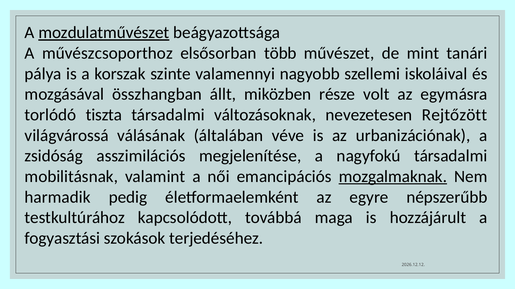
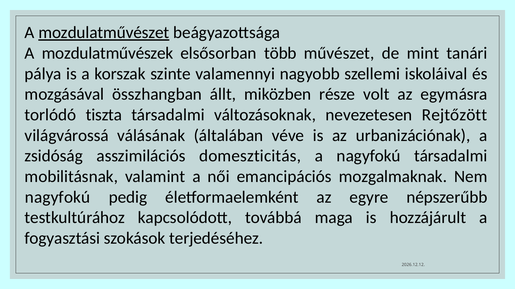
művészcsoporthoz: művészcsoporthoz -> mozdulatművészek
megjelenítése: megjelenítése -> domeszticitás
mozgalmaknak underline: present -> none
harmadik at (58, 198): harmadik -> nagyfokú
